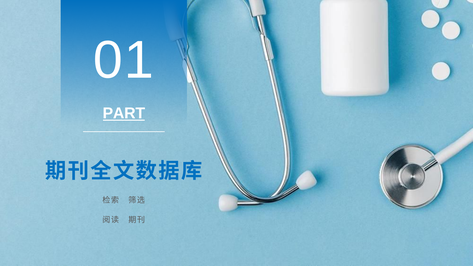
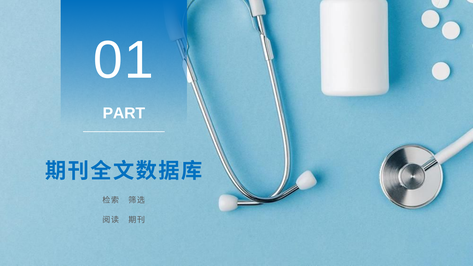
PART underline: present -> none
